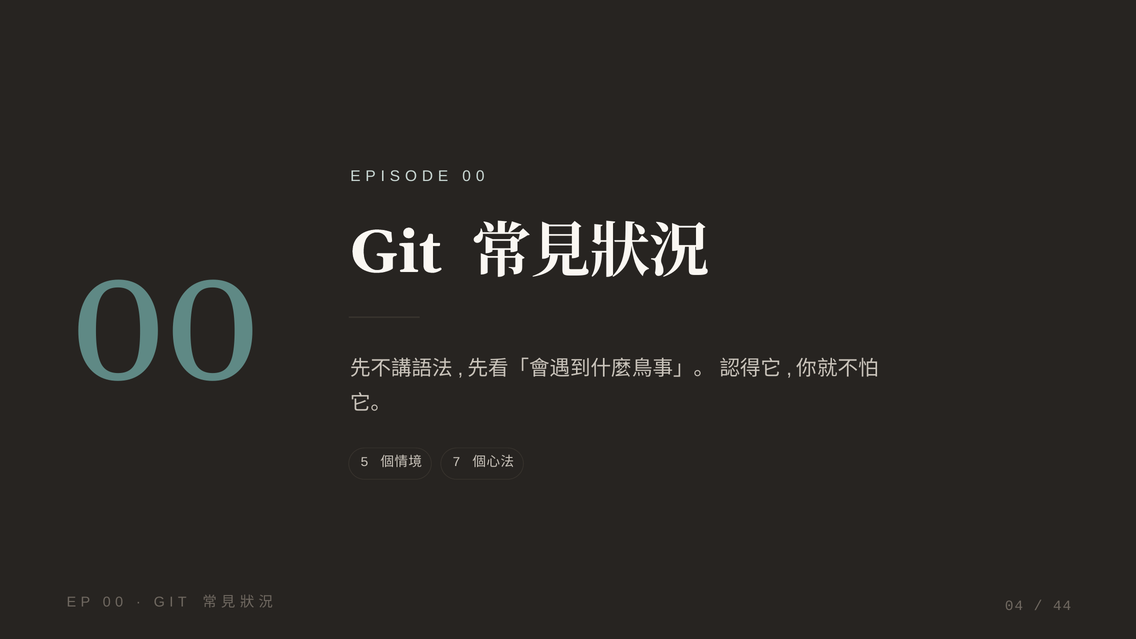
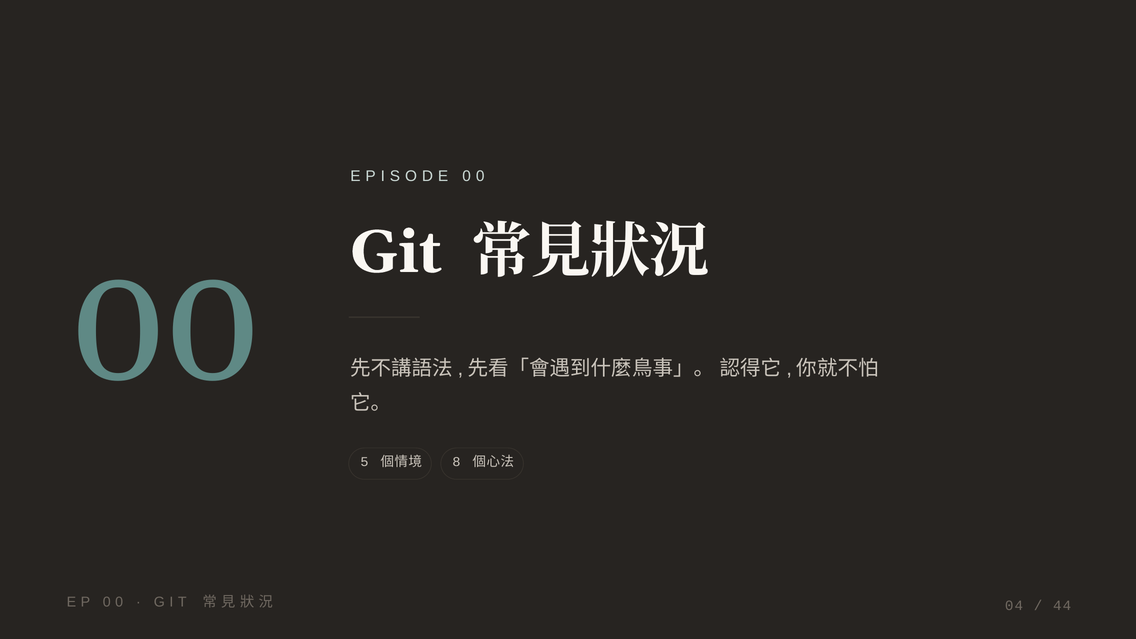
7: 7 -> 8
